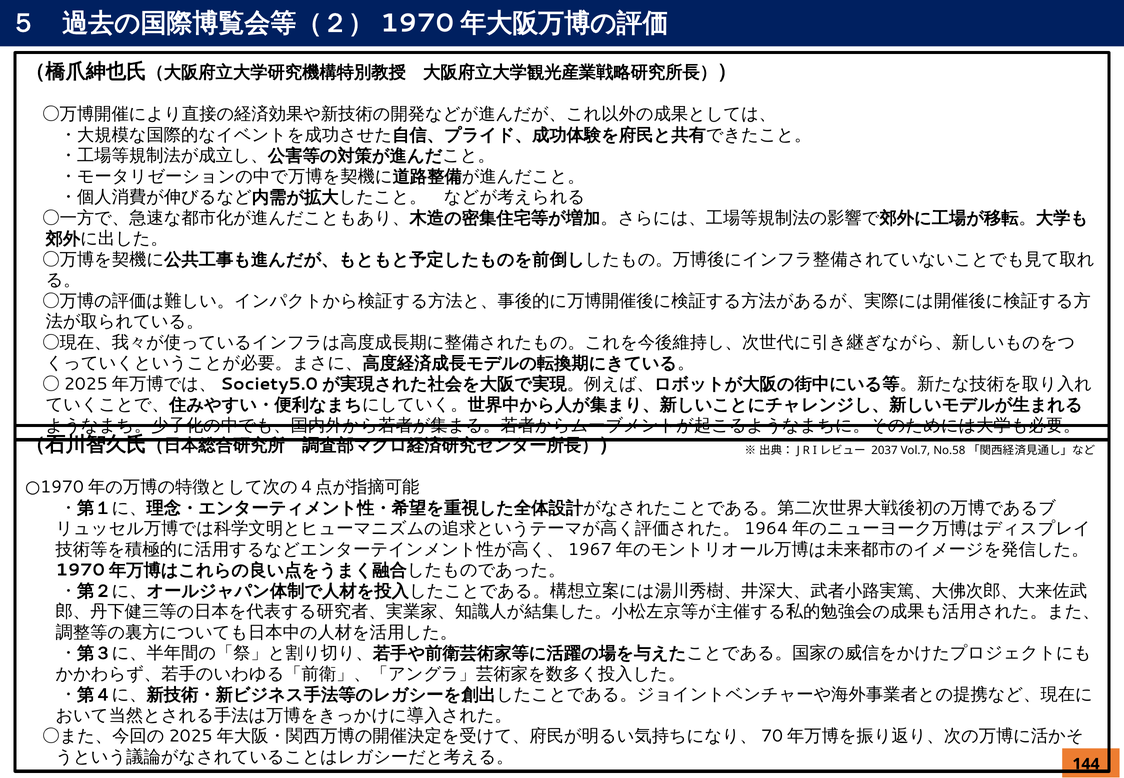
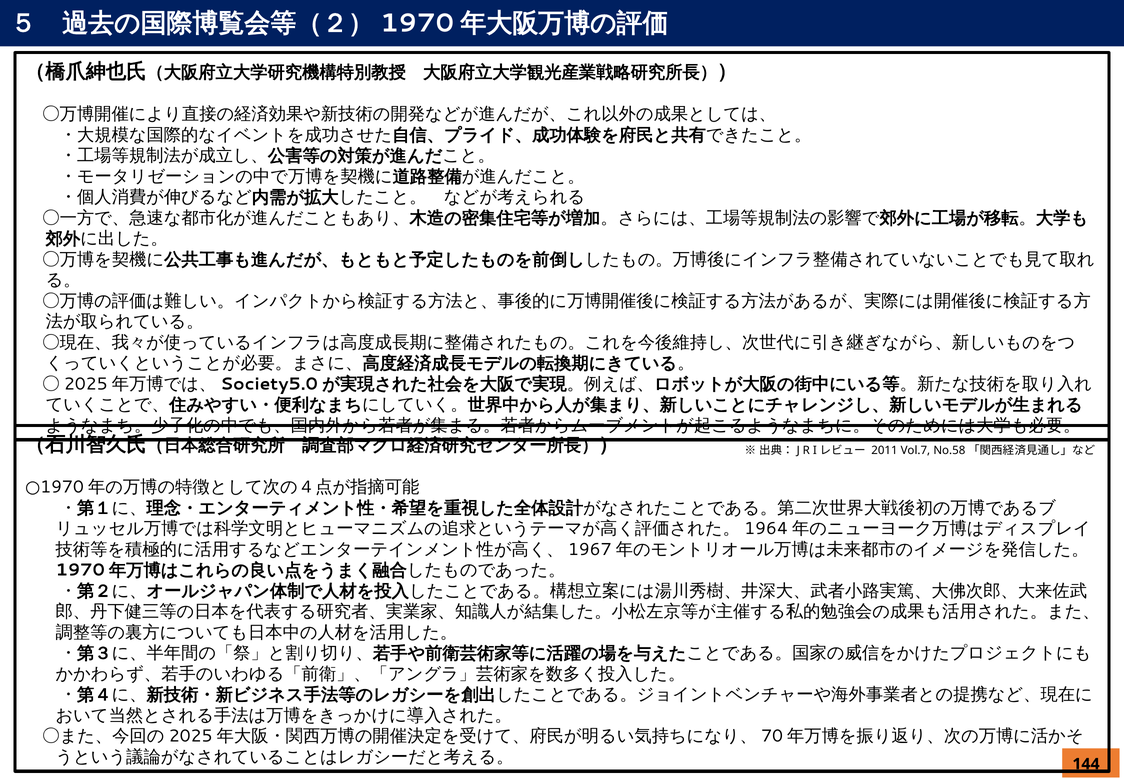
2037: 2037 -> 2011
